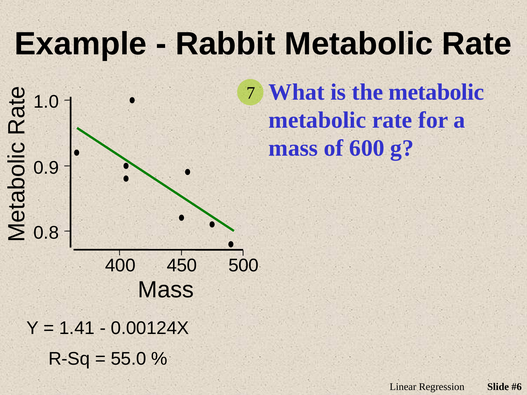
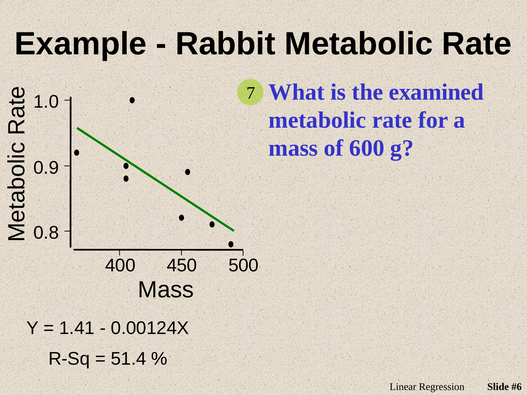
the metabolic: metabolic -> examined
55.0: 55.0 -> 51.4
